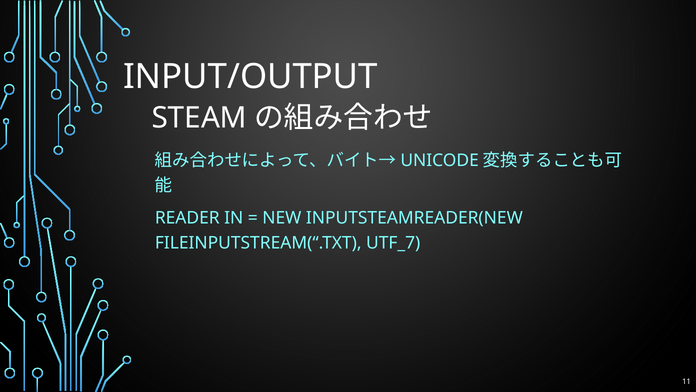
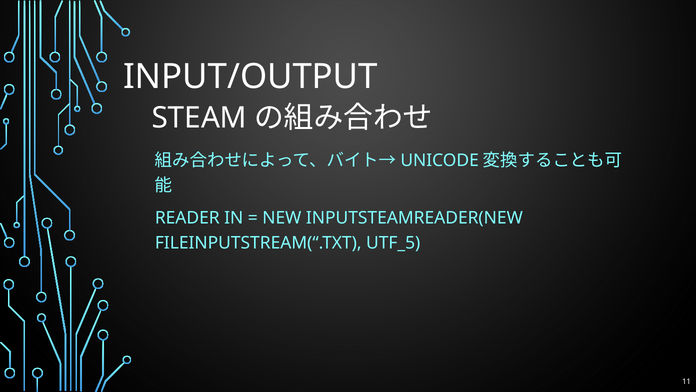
UTF_7: UTF_7 -> UTF_5
